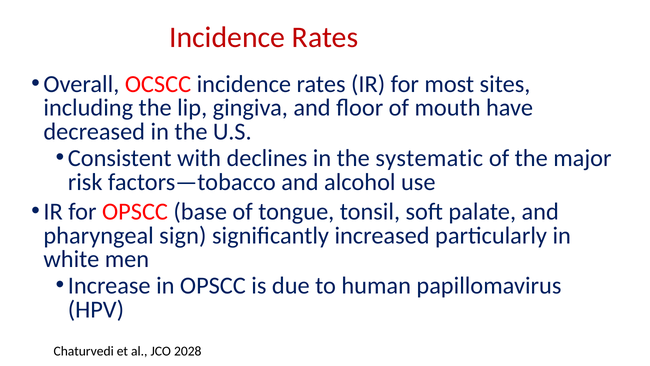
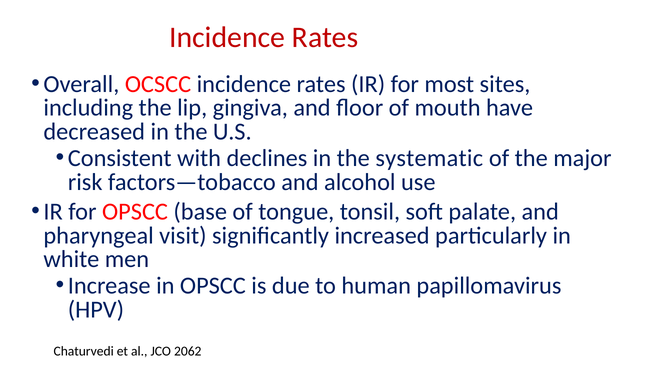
sign: sign -> visit
2028: 2028 -> 2062
